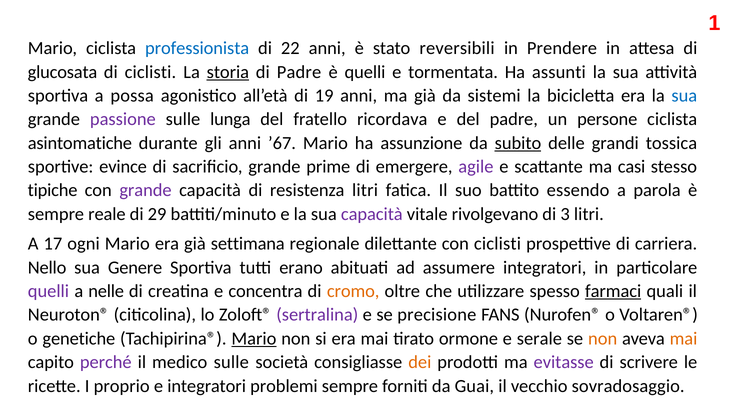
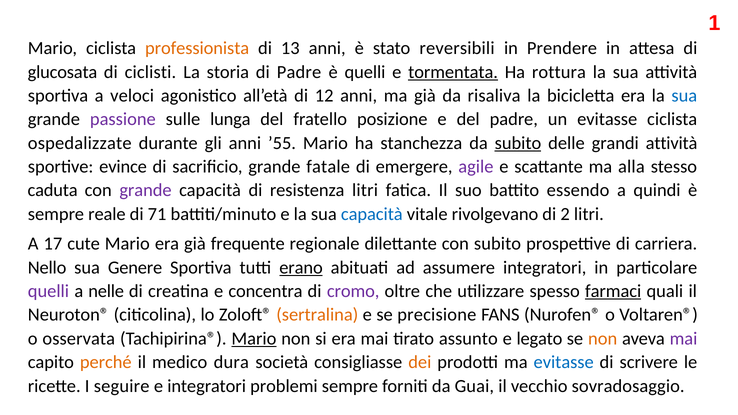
professionista colour: blue -> orange
22: 22 -> 13
storia underline: present -> none
tormentata underline: none -> present
assunti: assunti -> rottura
possa: possa -> veloci
19: 19 -> 12
sistemi: sistemi -> risaliva
ricordava: ricordava -> posizione
un persone: persone -> evitasse
asintomatiche: asintomatiche -> ospedalizzate
’67: ’67 -> ’55
assunzione: assunzione -> stanchezza
grandi tossica: tossica -> attività
prime: prime -> fatale
casi: casi -> alla
tipiche: tipiche -> caduta
parola: parola -> quindi
29: 29 -> 71
capacità at (372, 214) colour: purple -> blue
3: 3 -> 2
ogni: ogni -> cute
settimana: settimana -> frequente
con ciclisti: ciclisti -> subito
erano underline: none -> present
cromo colour: orange -> purple
sertralina colour: purple -> orange
genetiche: genetiche -> osservata
ormone: ormone -> assunto
serale: serale -> legato
mai at (684, 339) colour: orange -> purple
perché colour: purple -> orange
medico sulle: sulle -> dura
evitasse at (564, 362) colour: purple -> blue
proprio: proprio -> seguire
